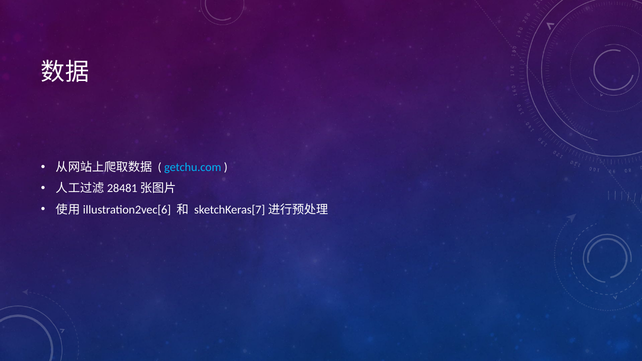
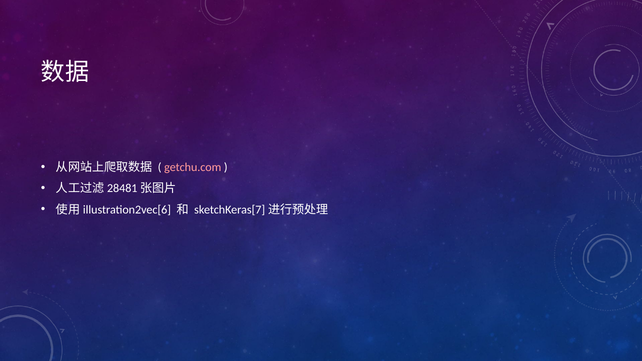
getchu.com colour: light blue -> pink
